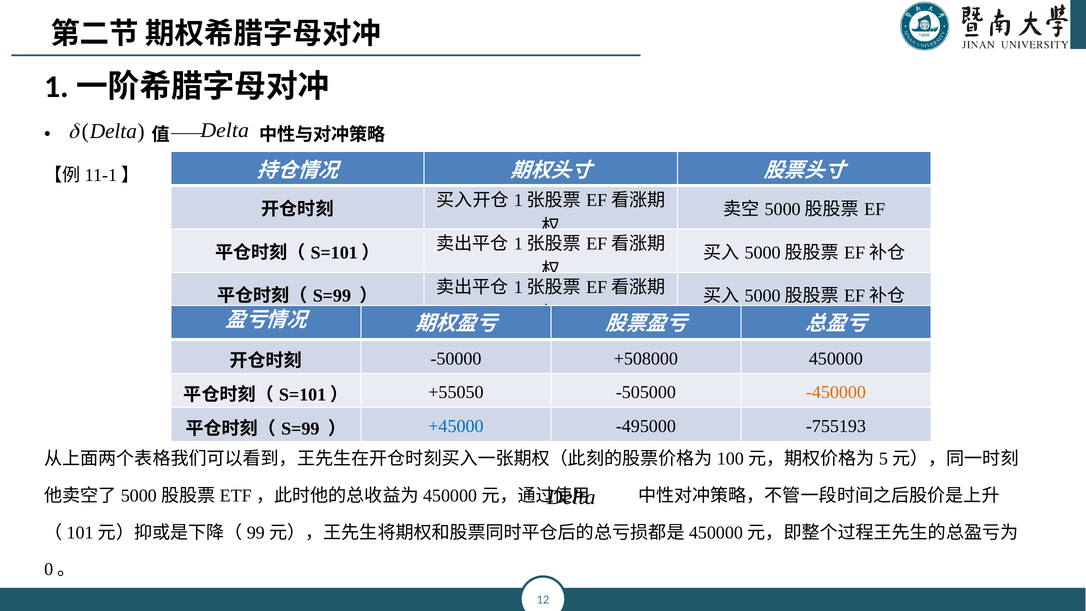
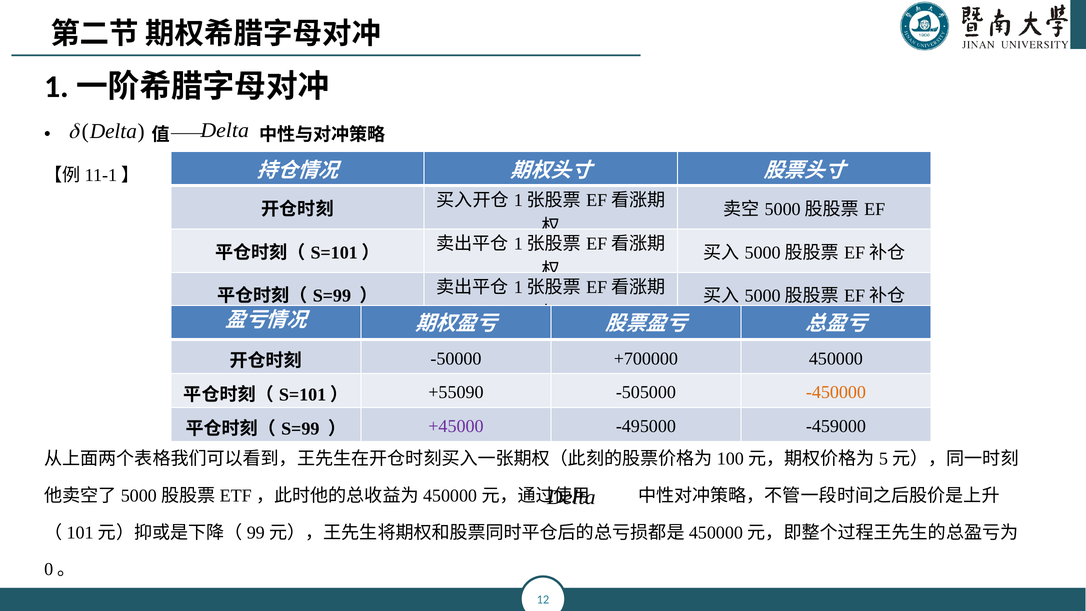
+508000: +508000 -> +700000
+55050: +55050 -> +55090
+45000 colour: blue -> purple
-755193: -755193 -> -459000
